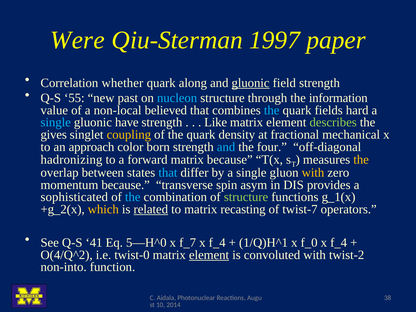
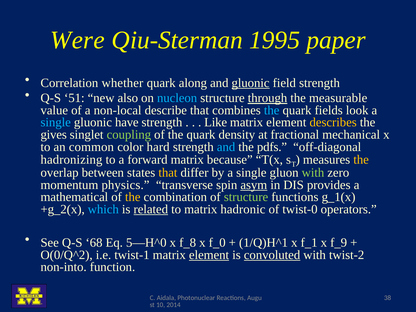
1997: 1997 -> 1995
55: 55 -> 51
past: past -> also
through underline: none -> present
information: information -> measurable
believed: believed -> describe
hard: hard -> look
describes colour: light green -> yellow
coupling colour: yellow -> light green
approach: approach -> common
born: born -> hard
four: four -> pdfs
that at (168, 173) colour: light blue -> yellow
with at (313, 173) colour: yellow -> light green
momentum because: because -> physics
asym underline: none -> present
sophisticated: sophisticated -> mathematical
the at (133, 197) colour: light blue -> yellow
which colour: yellow -> light blue
recasting: recasting -> hadronic
twist-7: twist-7 -> twist-0
41: 41 -> 68
f_7: f_7 -> f_8
f_4 at (217, 243): f_4 -> f_0
f_0: f_0 -> f_1
f_4 at (339, 243): f_4 -> f_9
O(4/Q^2: O(4/Q^2 -> O(0/Q^2
twist-0: twist-0 -> twist-1
convoluted underline: none -> present
